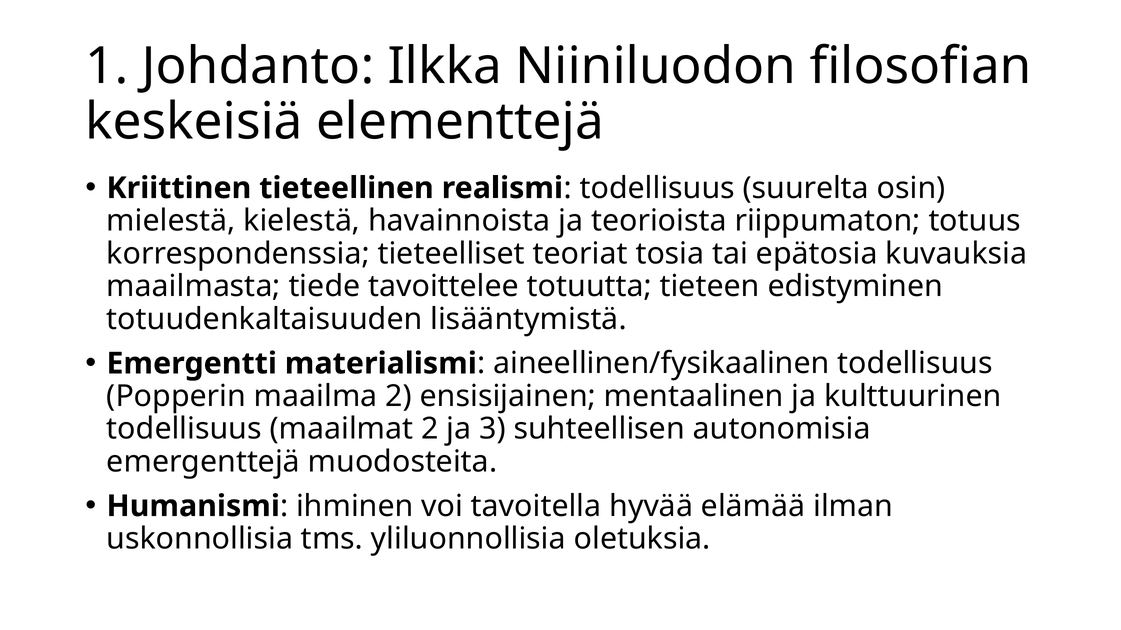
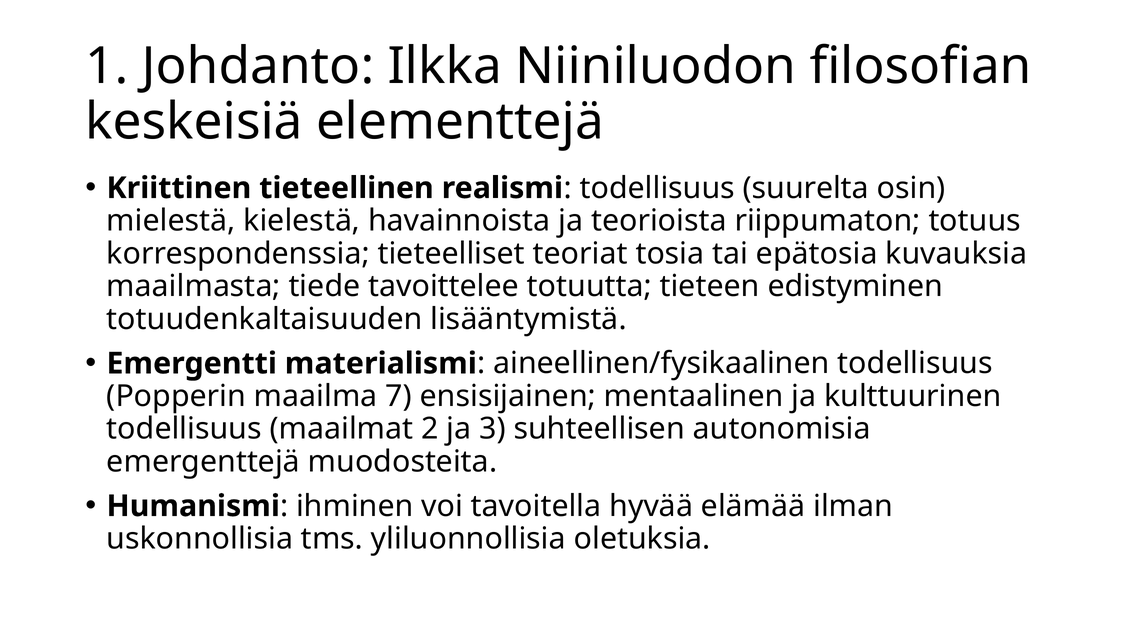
maailma 2: 2 -> 7
